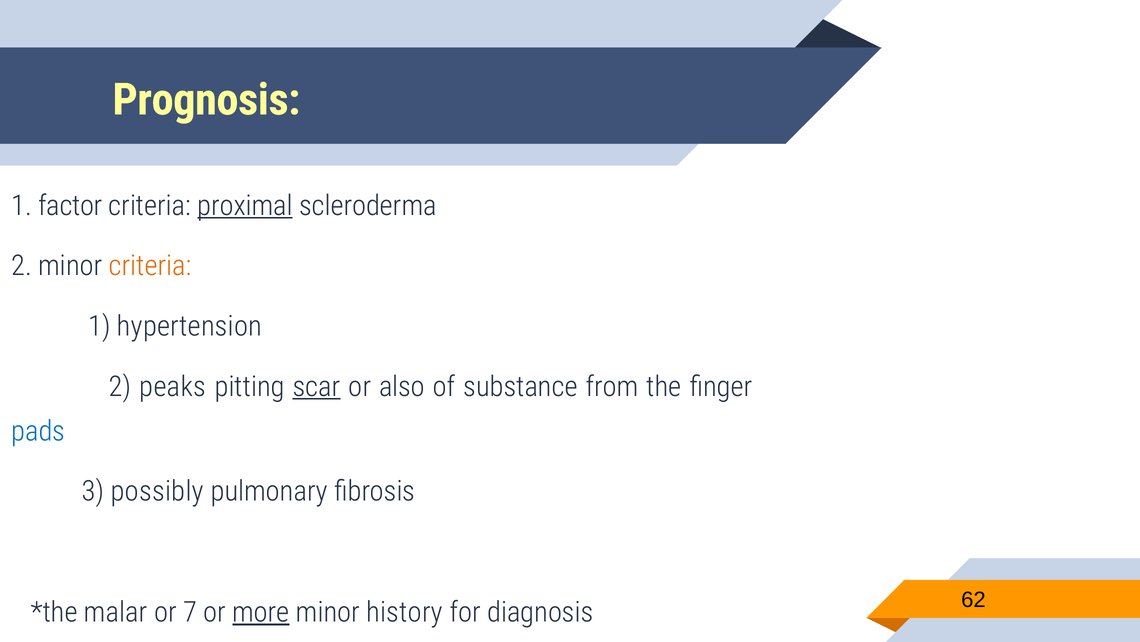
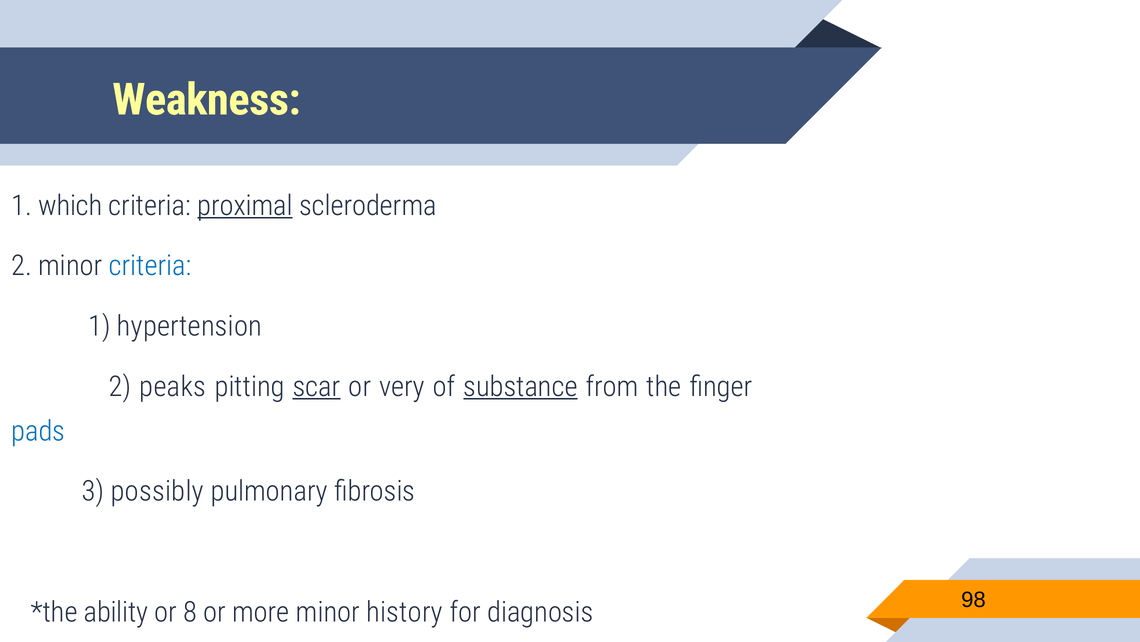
Prognosis: Prognosis -> Weakness
factor: factor -> which
criteria at (150, 266) colour: orange -> blue
also: also -> very
substance underline: none -> present
malar: malar -> ability
7: 7 -> 8
more underline: present -> none
62: 62 -> 98
